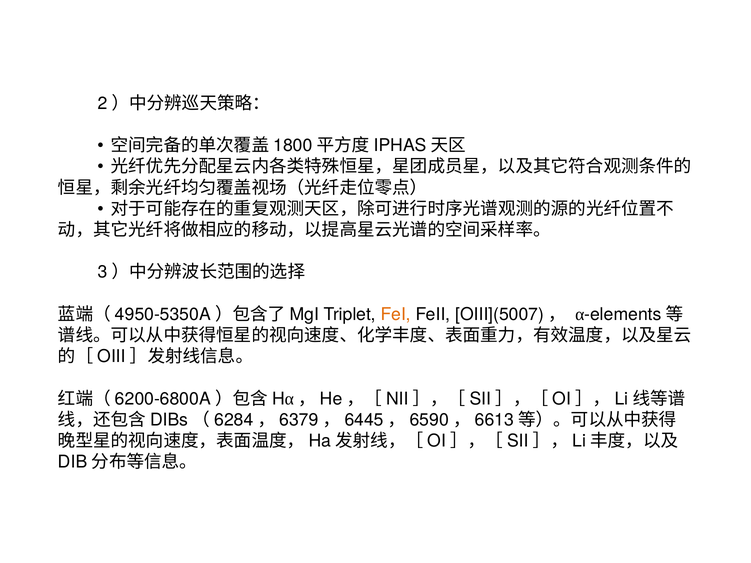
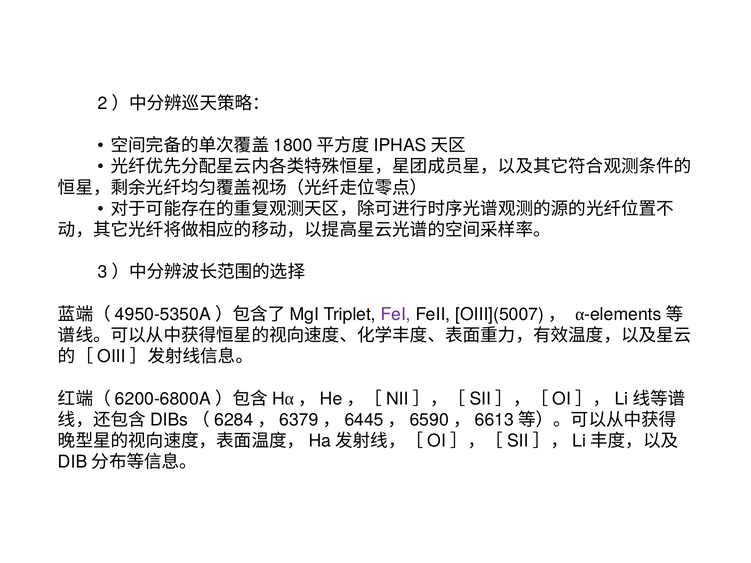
FeI colour: orange -> purple
